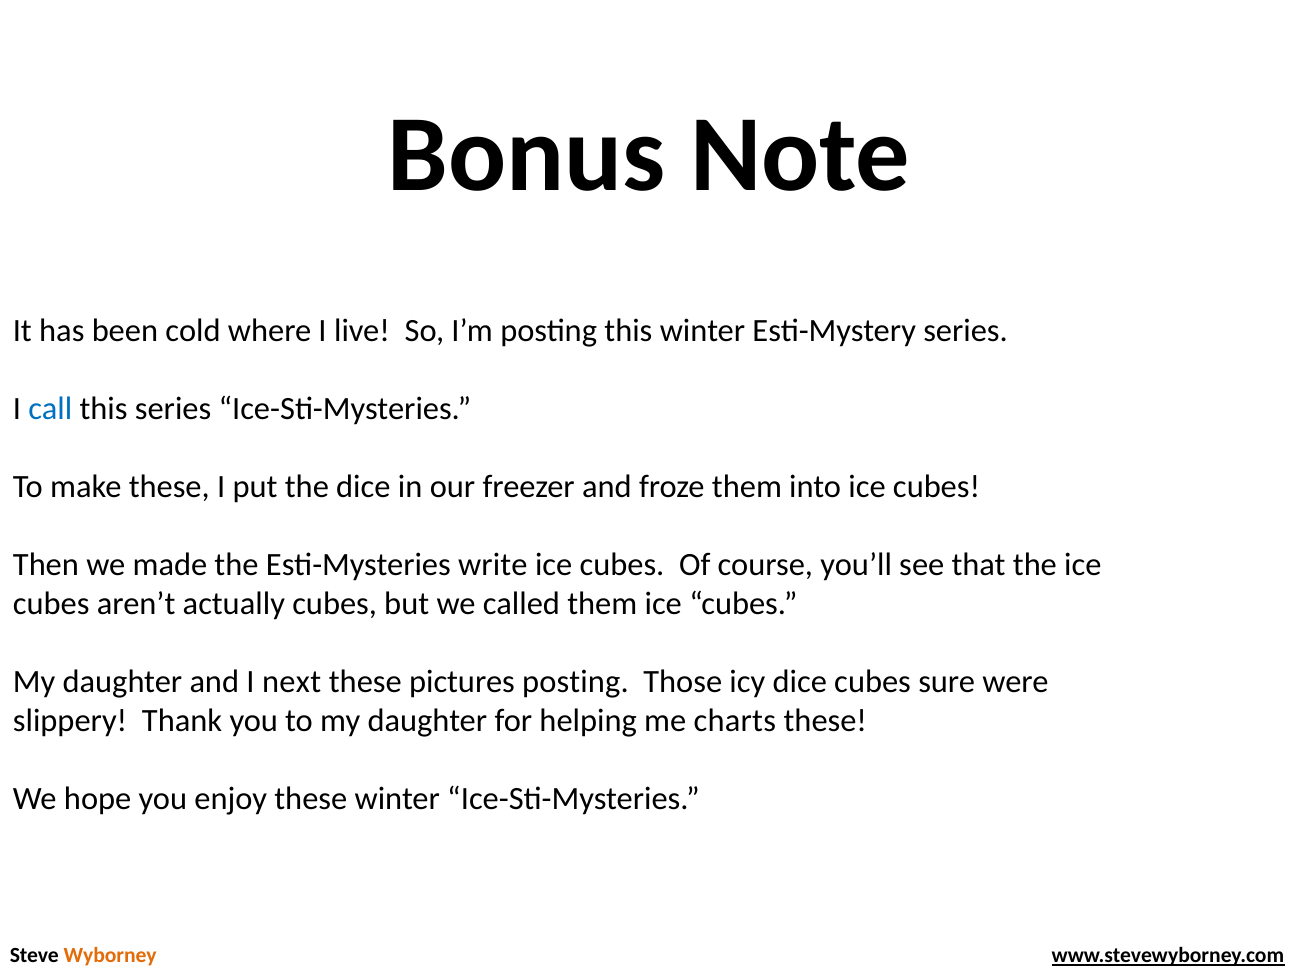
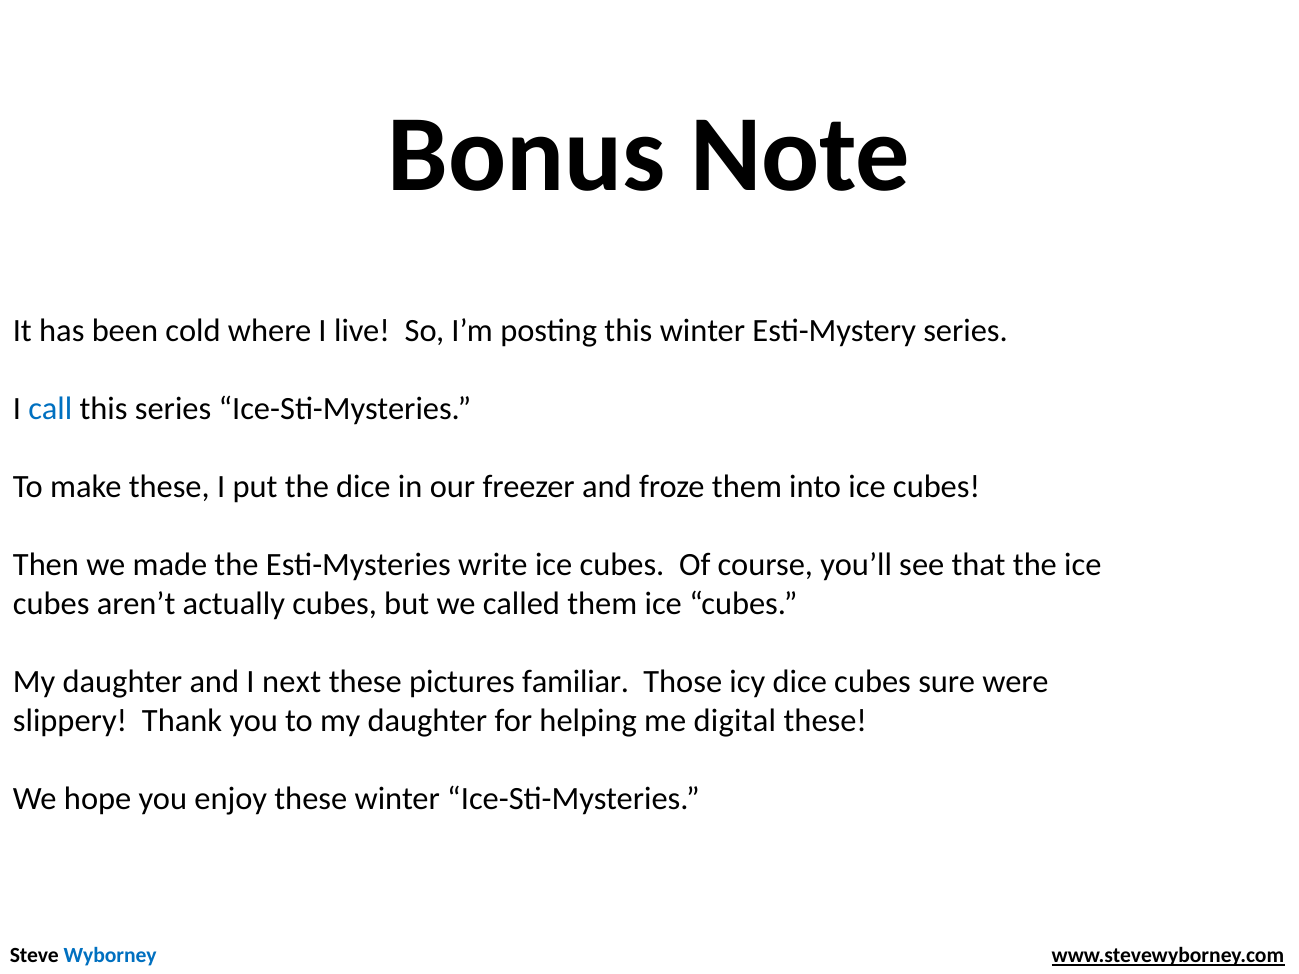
pictures posting: posting -> familiar
charts: charts -> digital
Wyborney colour: orange -> blue
